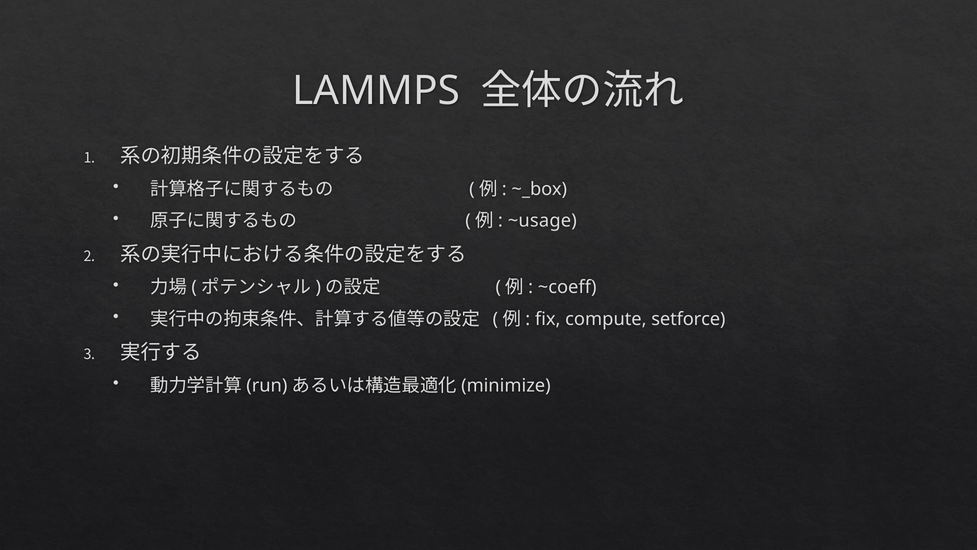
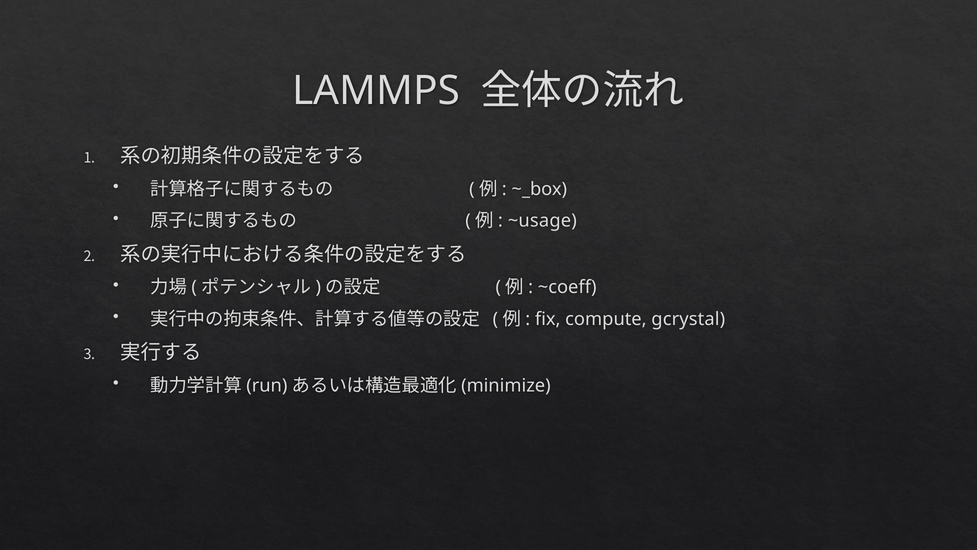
setforce: setforce -> gcrystal
